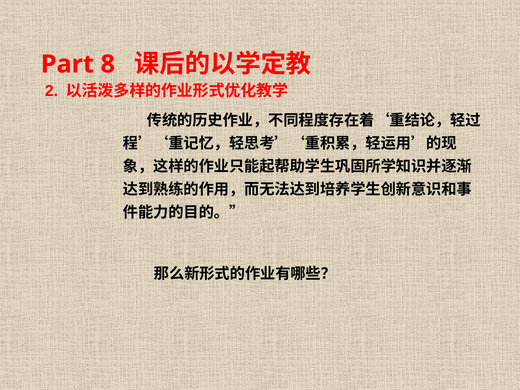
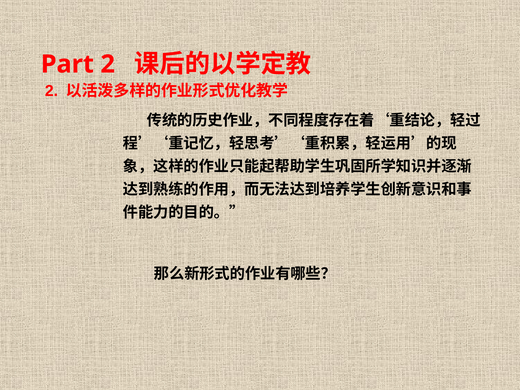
Part 8: 8 -> 2
